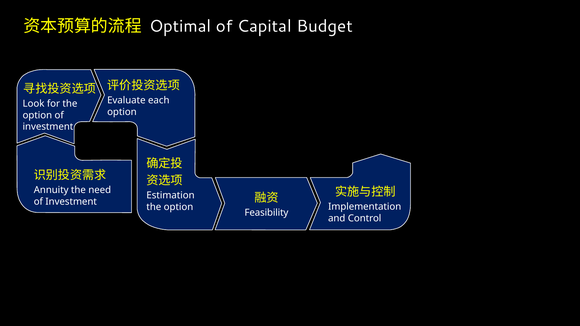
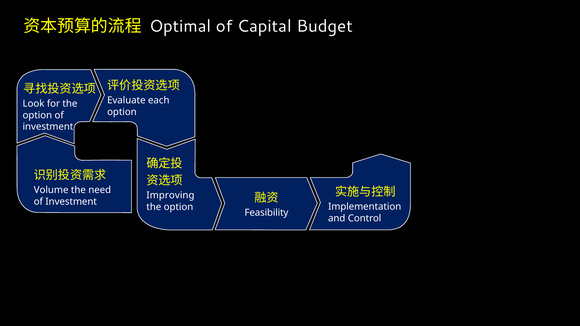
Annuity: Annuity -> Volume
Estimation: Estimation -> Improving
